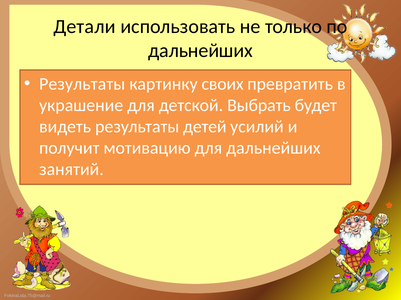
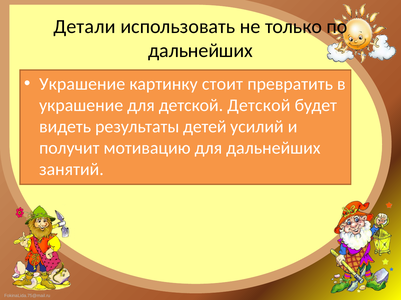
Результаты at (82, 84): Результаты -> Украшение
своих: своих -> стоит
детской Выбрать: Выбрать -> Детской
